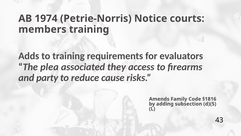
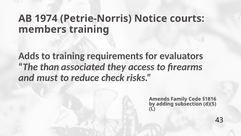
plea: plea -> than
party: party -> must
cause: cause -> check
